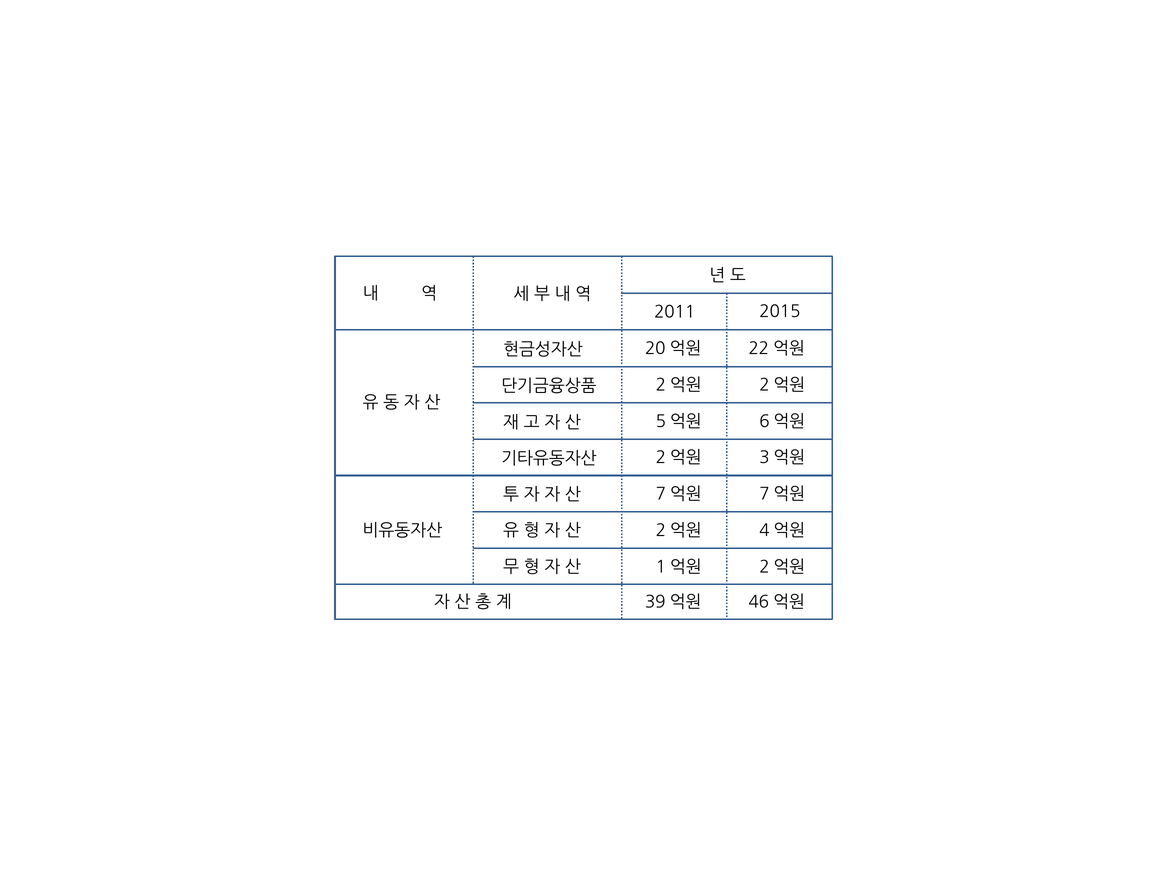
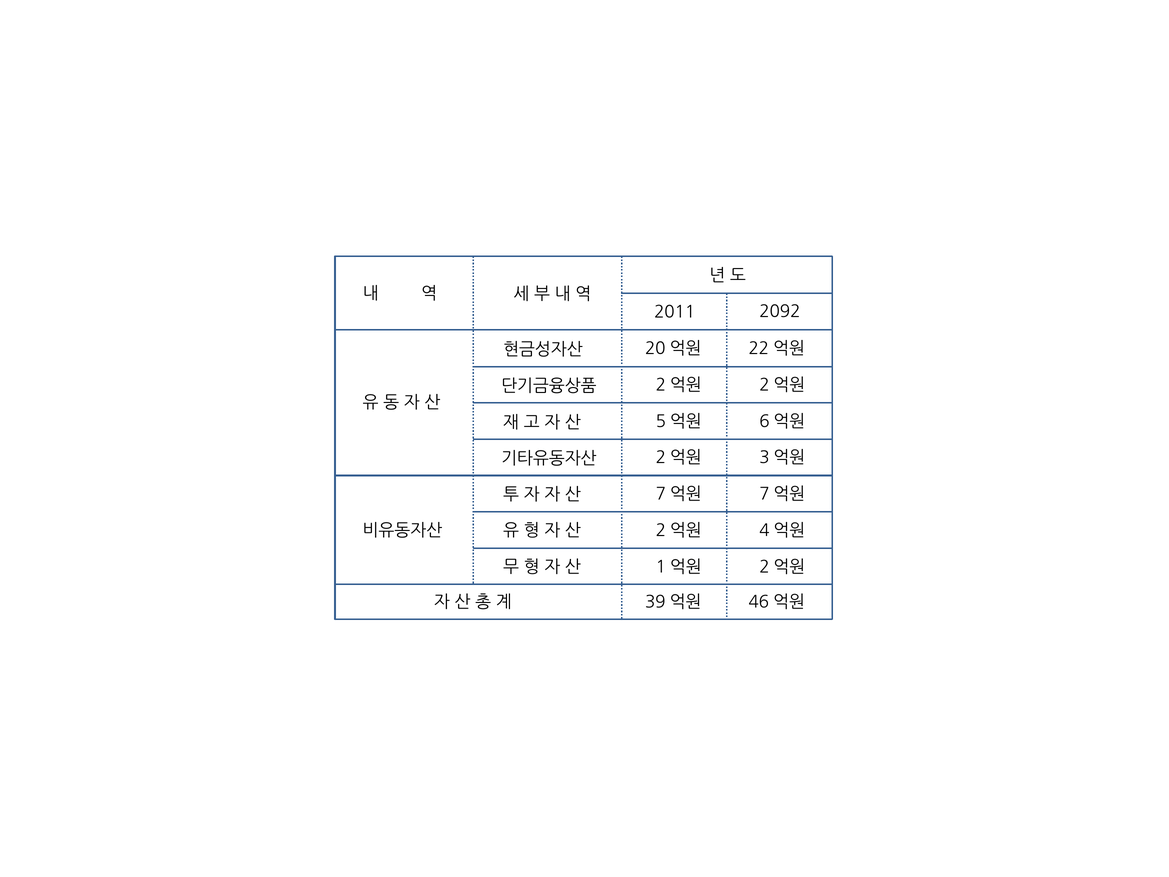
2015: 2015 -> 2092
